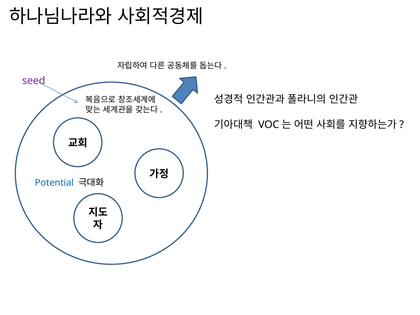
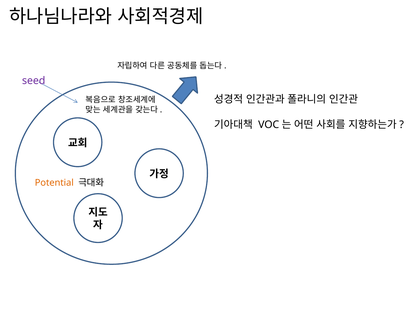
Potential colour: blue -> orange
